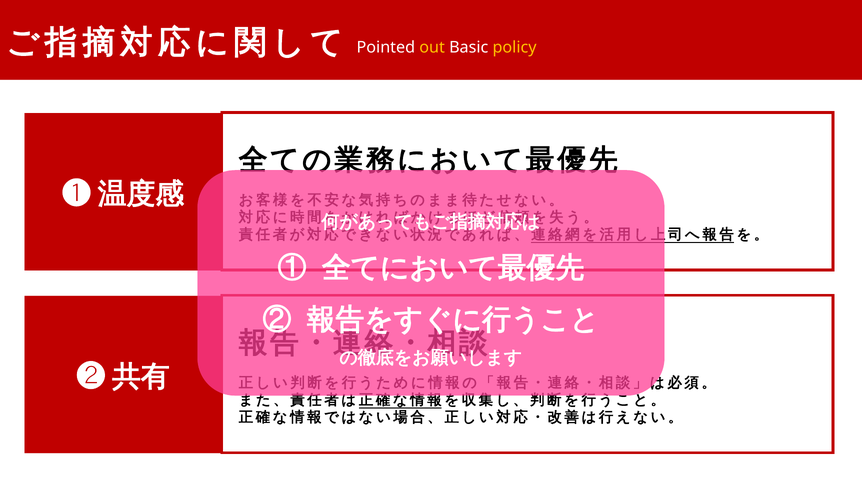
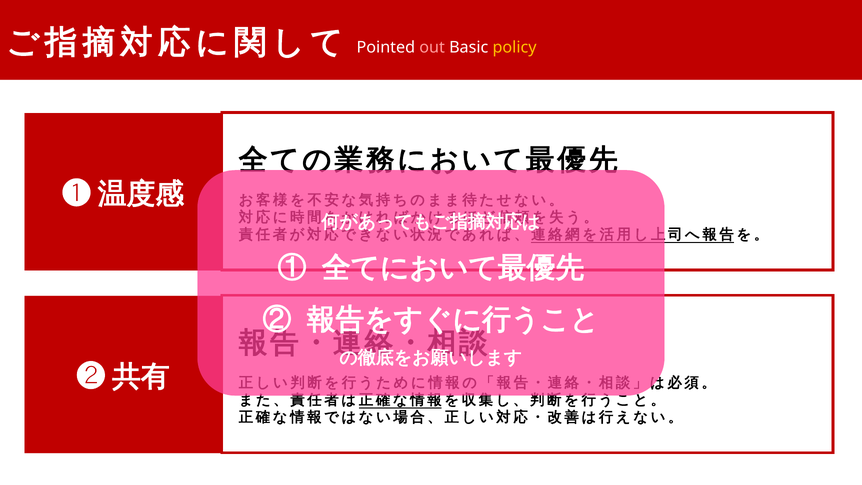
out colour: yellow -> pink
